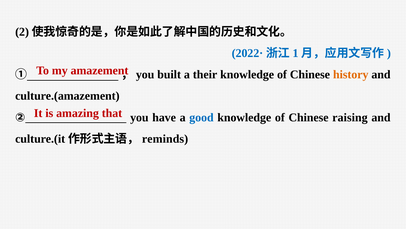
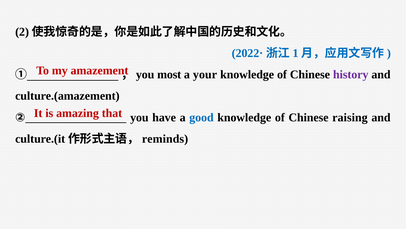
built: built -> most
their: their -> your
history colour: orange -> purple
